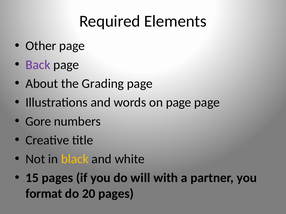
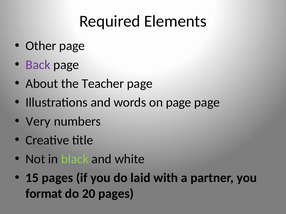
Grading: Grading -> Teacher
Gore: Gore -> Very
black colour: yellow -> light green
will: will -> laid
